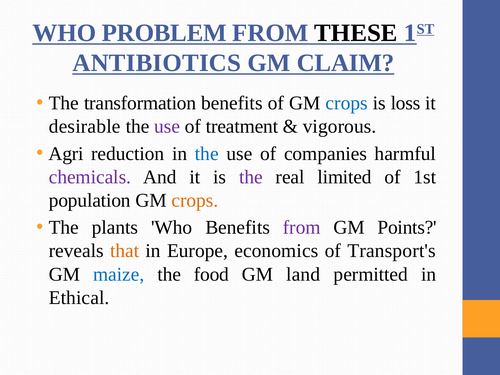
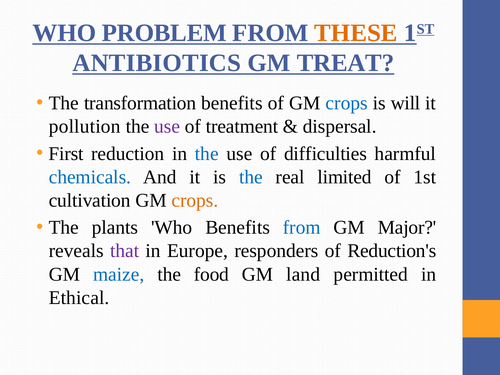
THESE colour: black -> orange
CLAIM: CLAIM -> TREAT
loss: loss -> will
desirable: desirable -> pollution
vigorous: vigorous -> dispersal
Agri: Agri -> First
companies: companies -> difficulties
chemicals colour: purple -> blue
the at (251, 177) colour: purple -> blue
population: population -> cultivation
from at (302, 228) colour: purple -> blue
Points: Points -> Major
that colour: orange -> purple
economics: economics -> responders
Transport's: Transport's -> Reduction's
